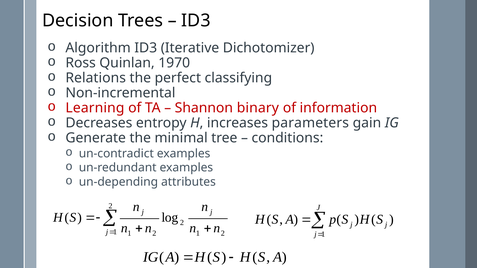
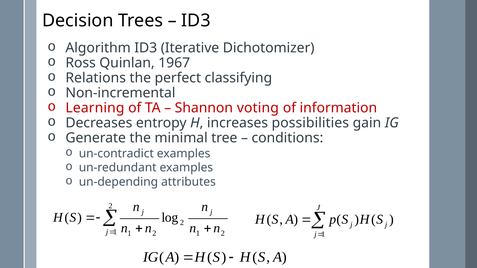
1970: 1970 -> 1967
binary: binary -> voting
parameters: parameters -> possibilities
